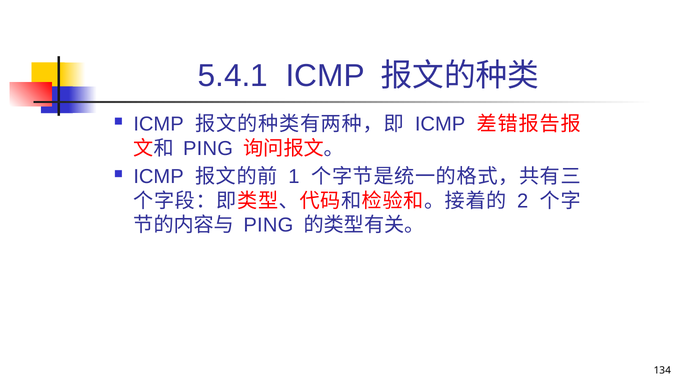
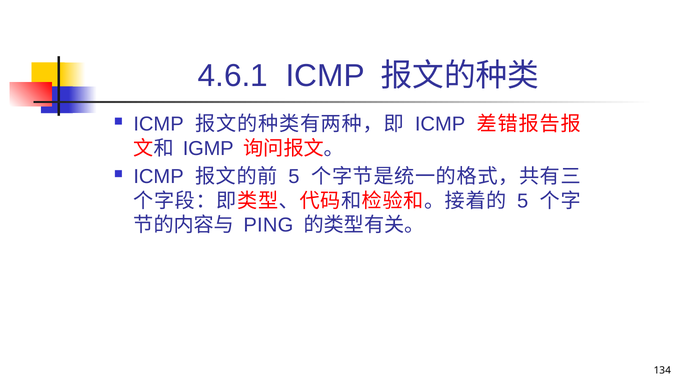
5.4.1: 5.4.1 -> 4.6.1
PING at (208, 148): PING -> IGMP
1 at (294, 177): 1 -> 5
2 at (523, 201): 2 -> 5
